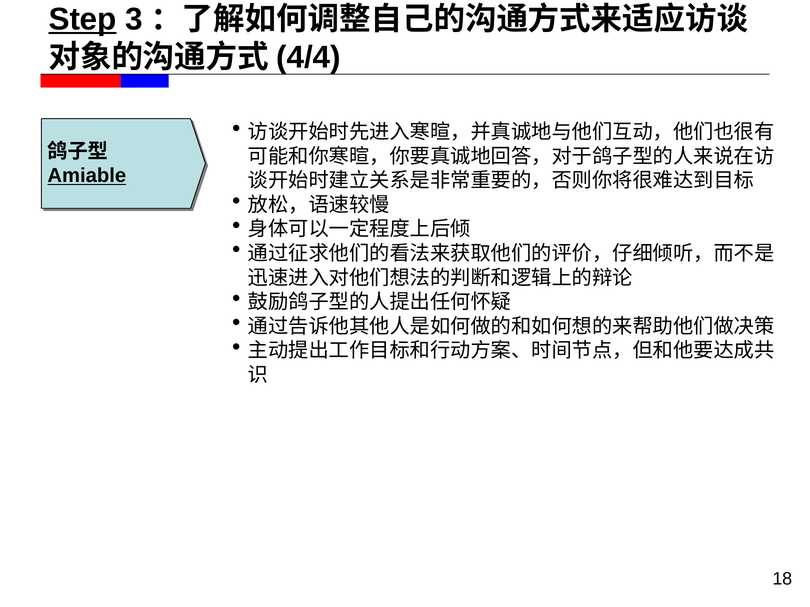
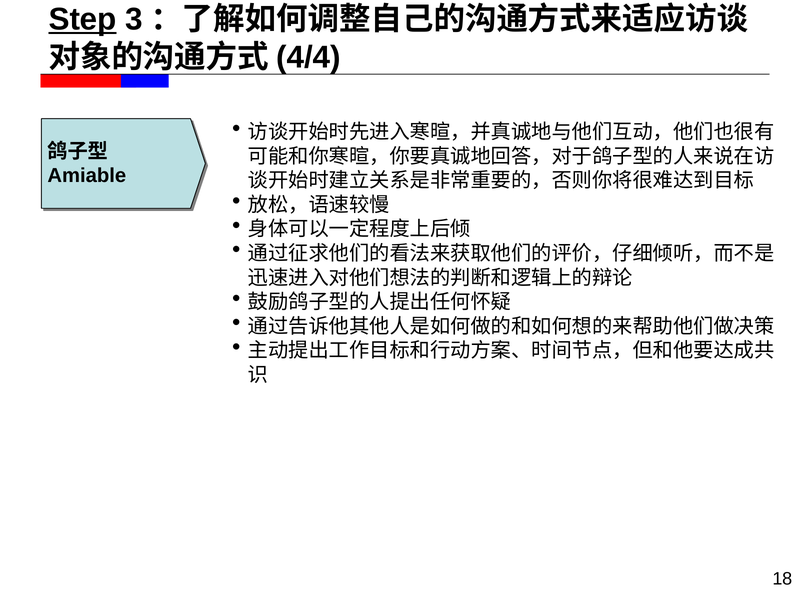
Amiable underline: present -> none
